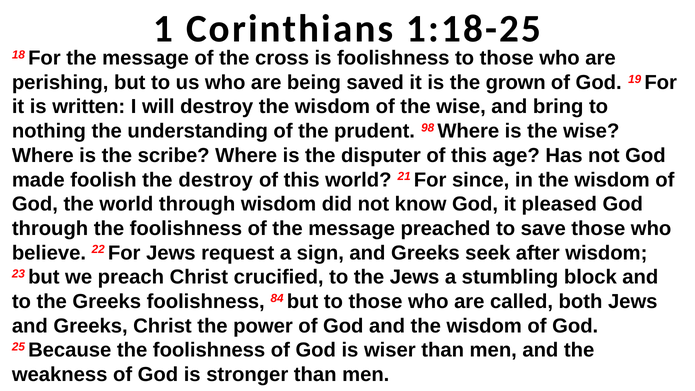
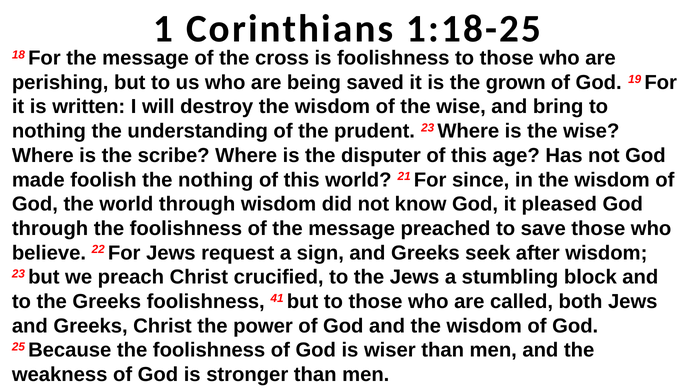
prudent 98: 98 -> 23
the destroy: destroy -> nothing
84: 84 -> 41
